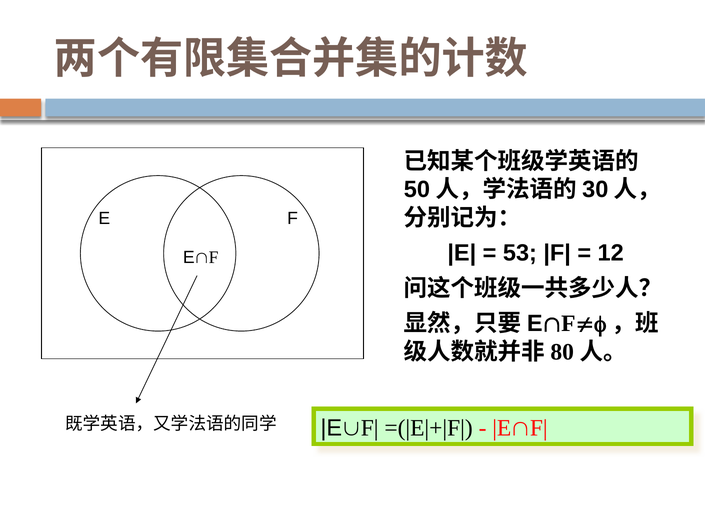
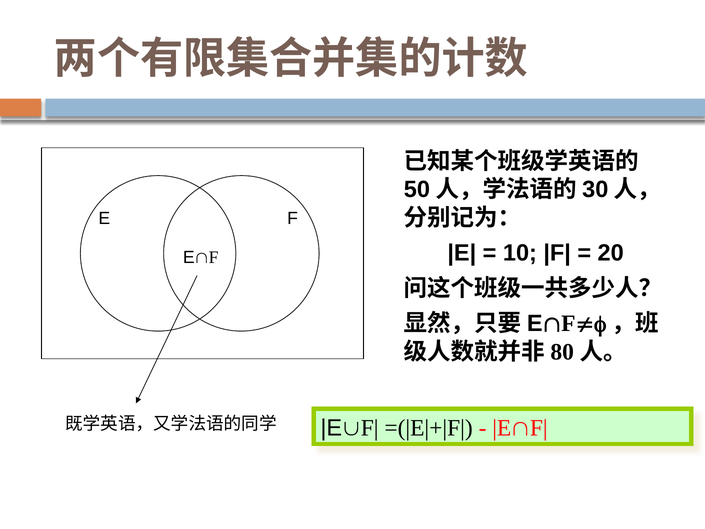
53: 53 -> 10
12: 12 -> 20
